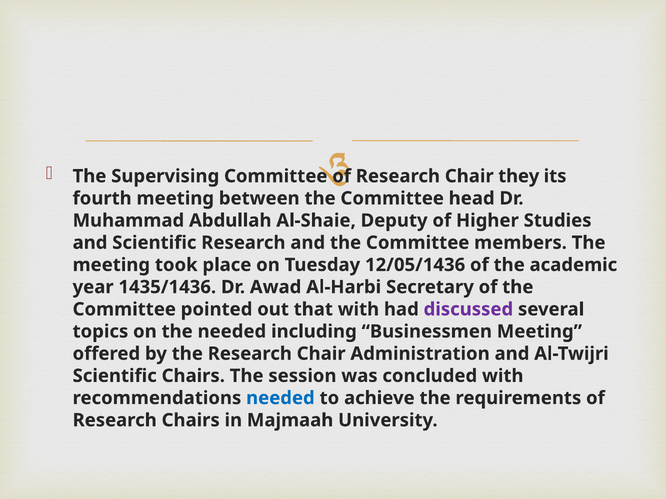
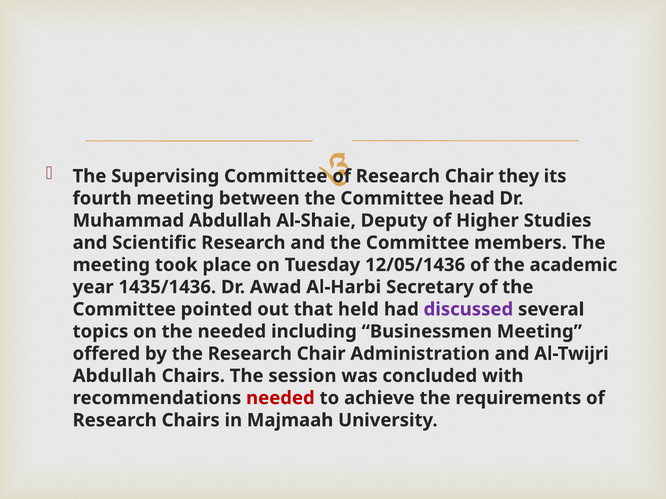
that with: with -> held
Scientific at (115, 376): Scientific -> Abdullah
needed at (280, 398) colour: blue -> red
